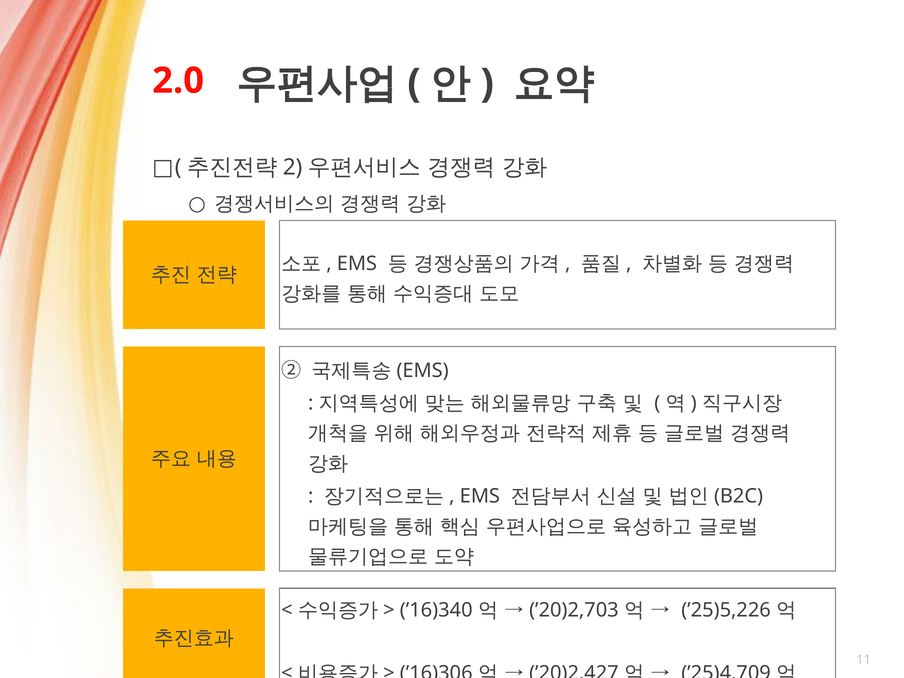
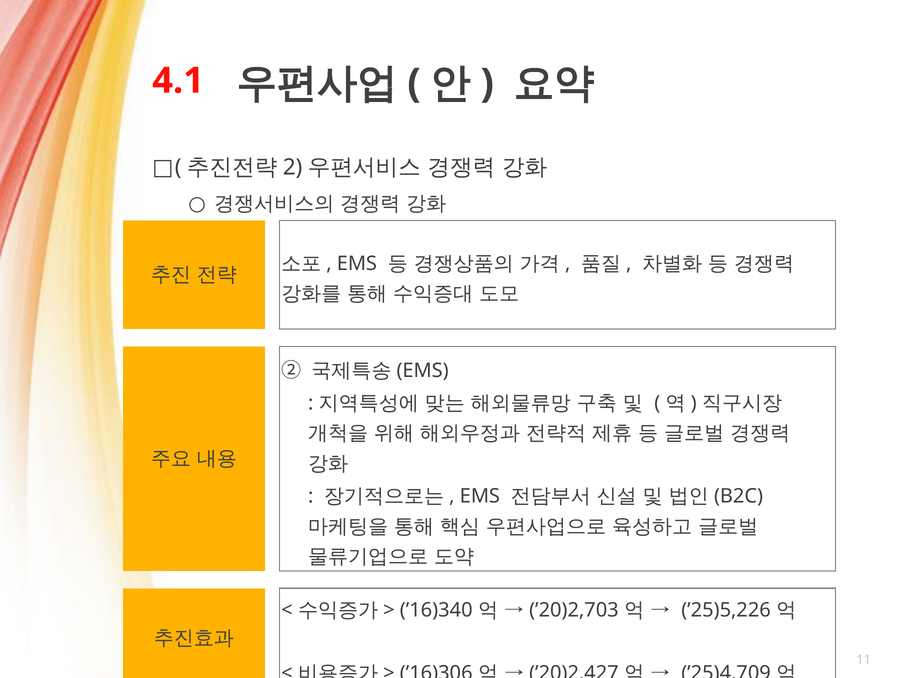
2.0: 2.0 -> 4.1
